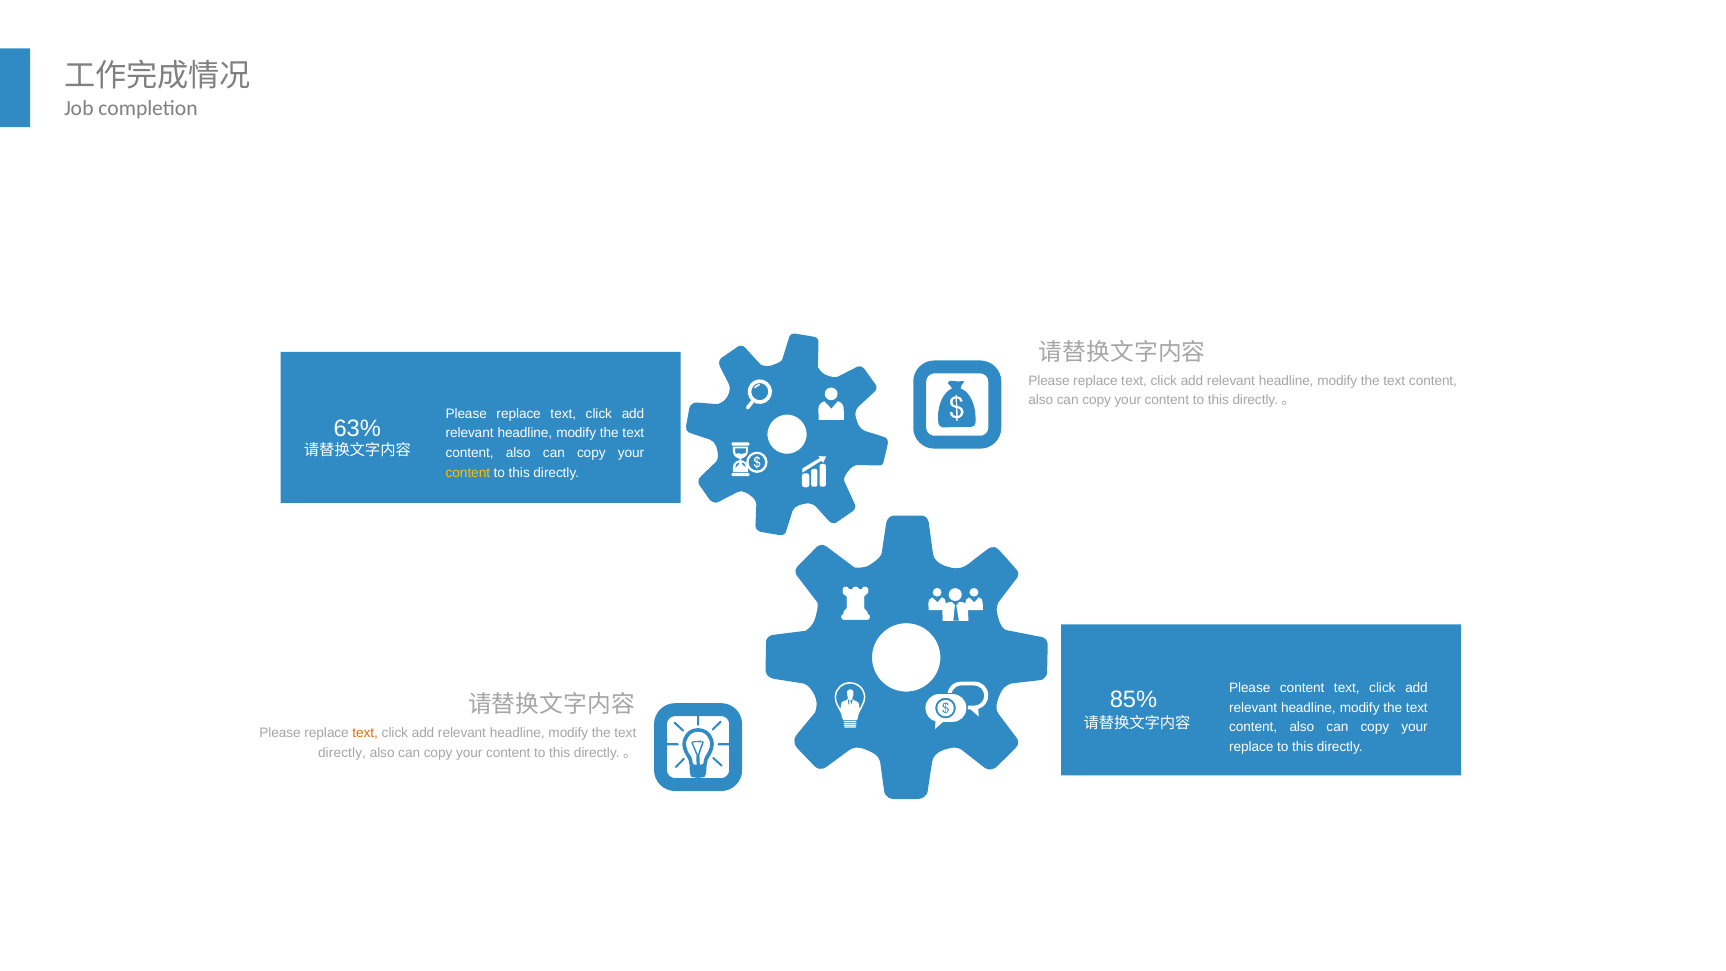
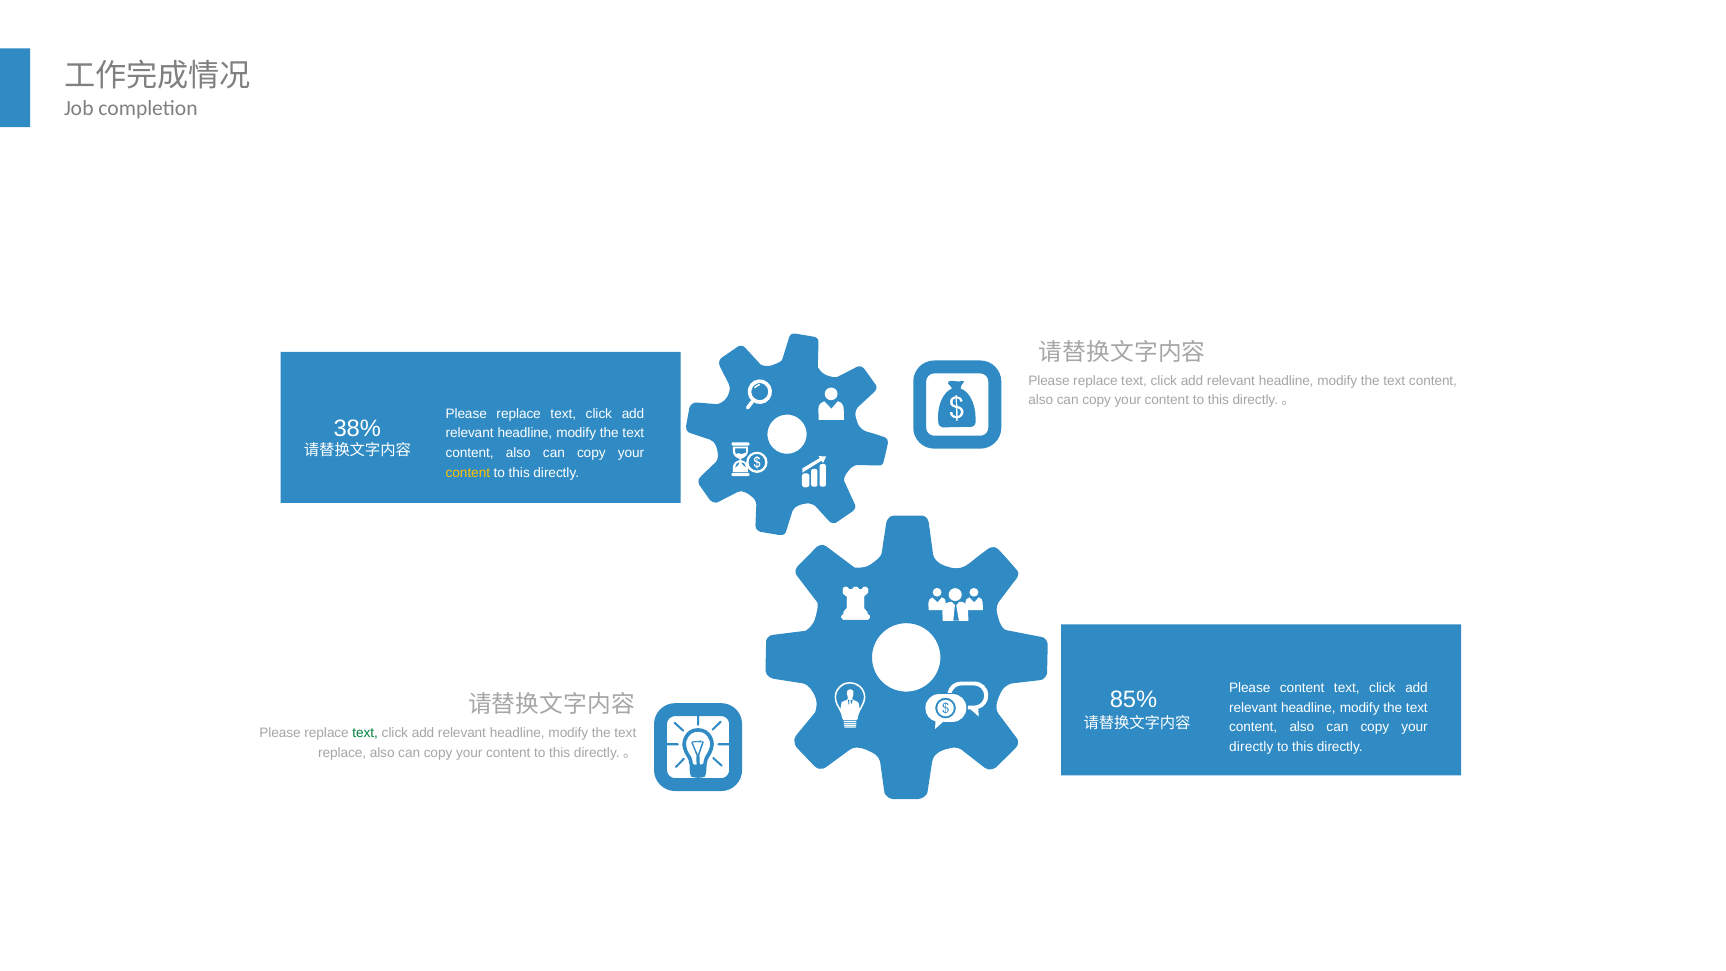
63%: 63% -> 38%
text at (365, 733) colour: orange -> green
replace at (1251, 747): replace -> directly
directly at (342, 753): directly -> replace
